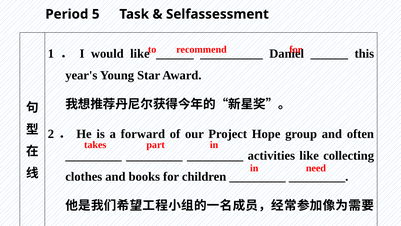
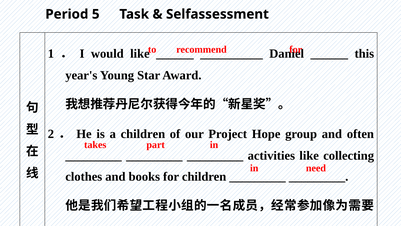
a forward: forward -> children
